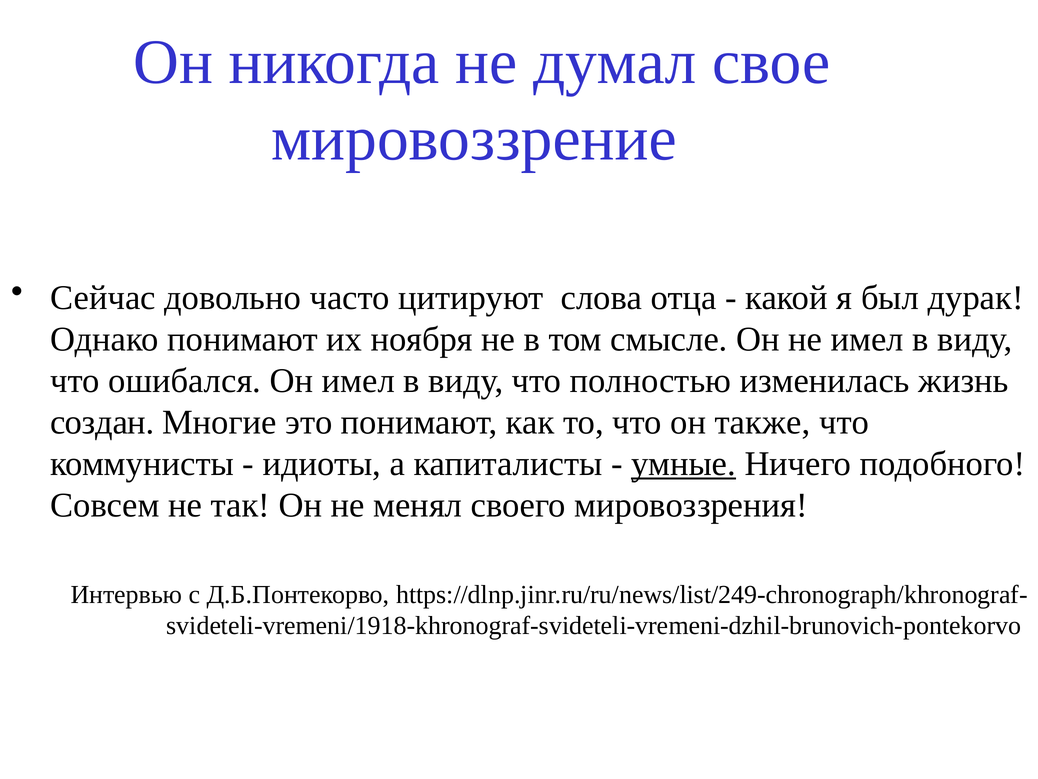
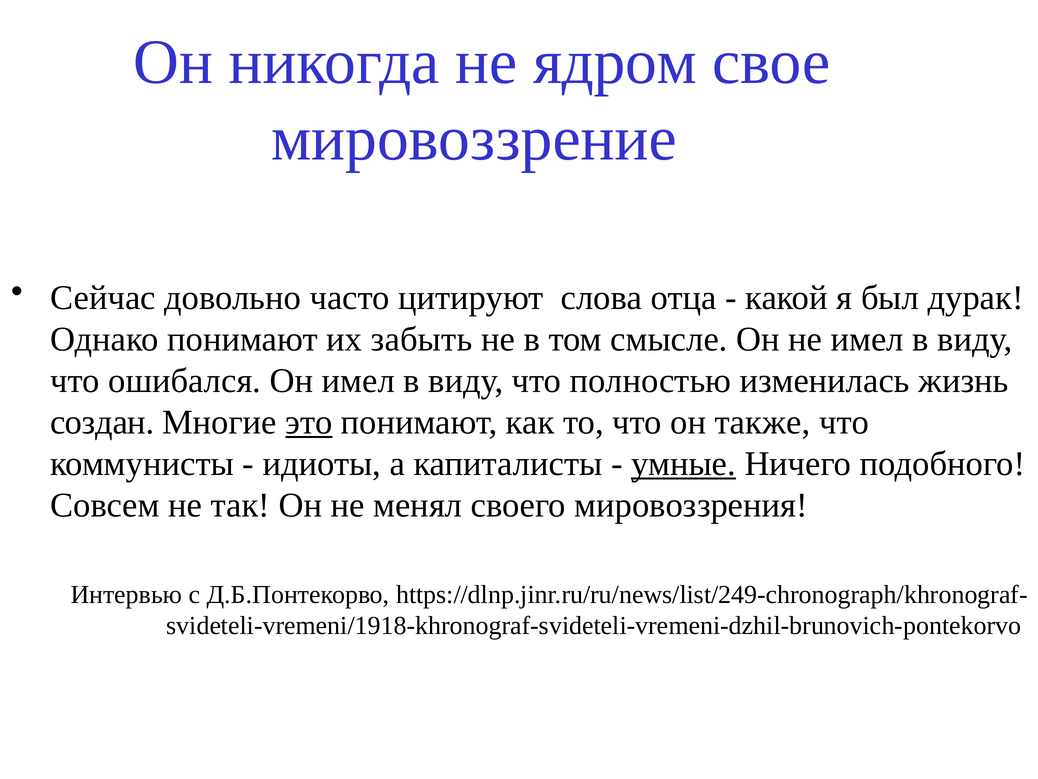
думал: думал -> ядром
ноября: ноября -> забыть
это underline: none -> present
